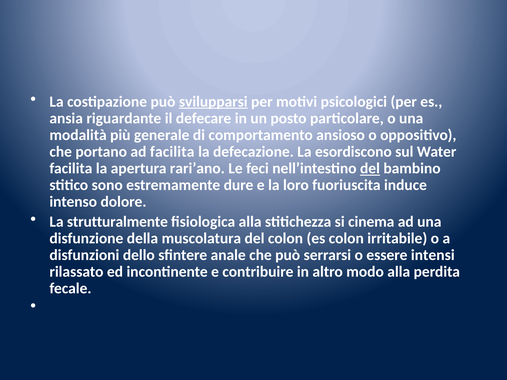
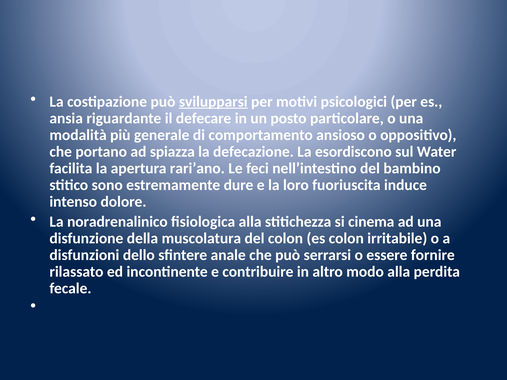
ad facilita: facilita -> spiazza
del at (370, 169) underline: present -> none
strutturalmente: strutturalmente -> noradrenalinico
intensi: intensi -> fornire
